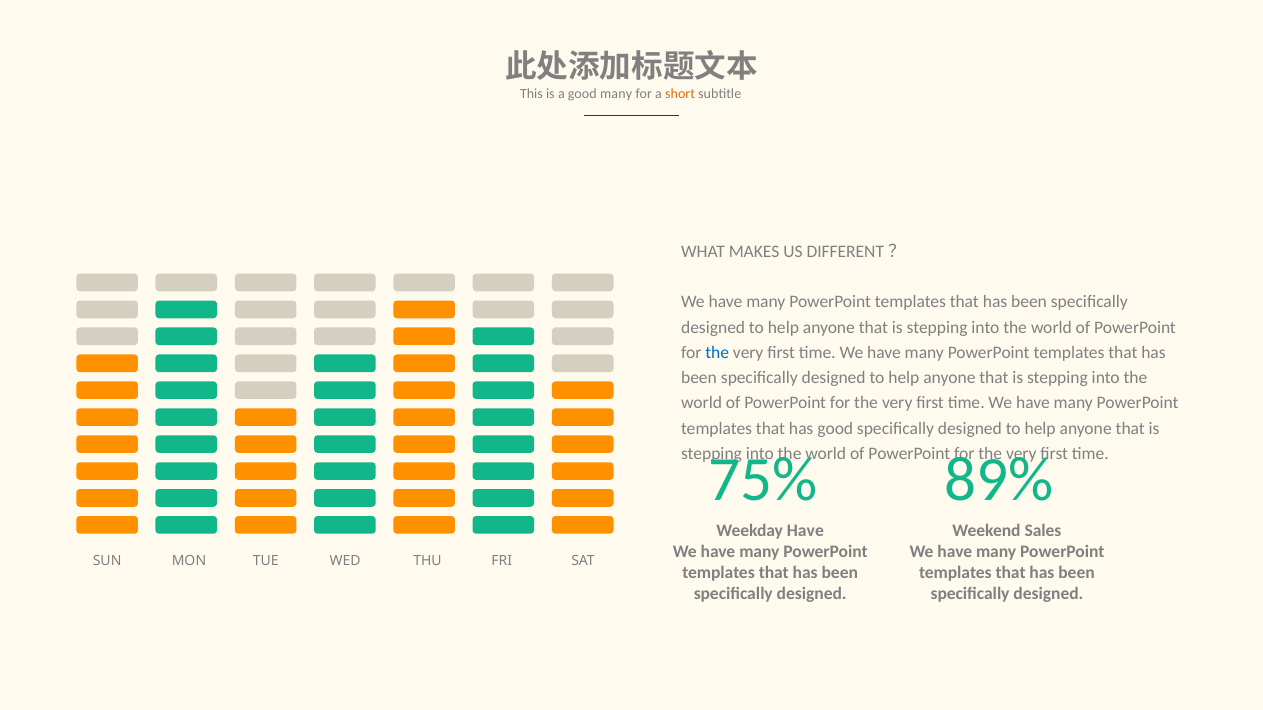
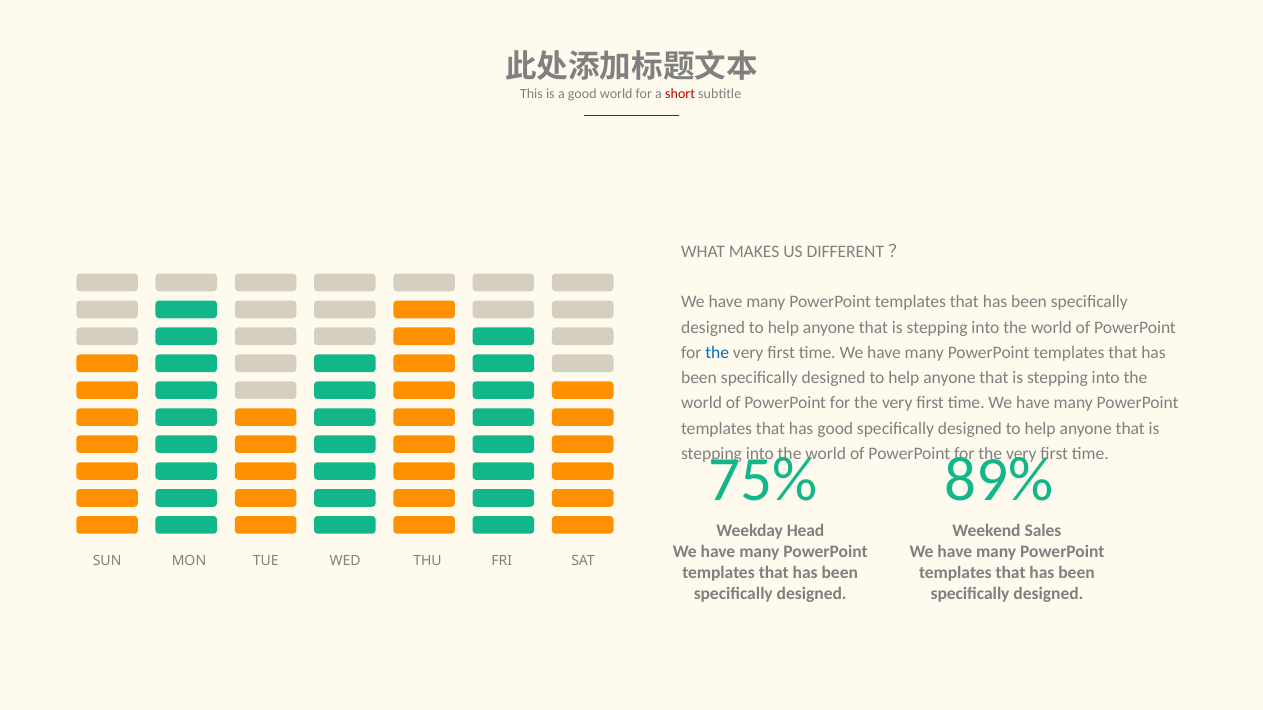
good many: many -> world
short colour: orange -> red
Weekday Have: Have -> Head
